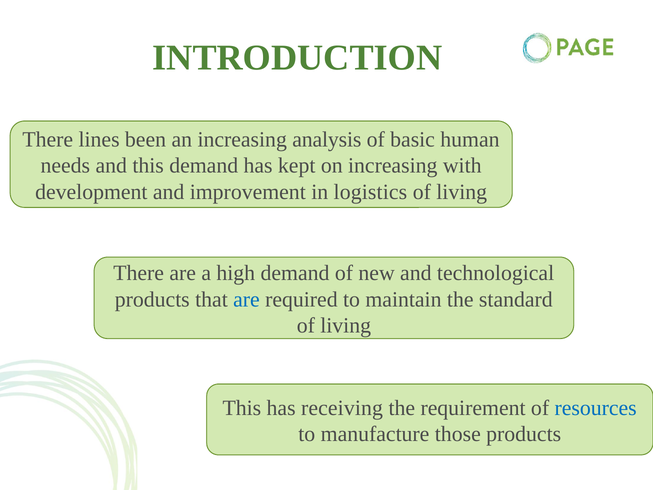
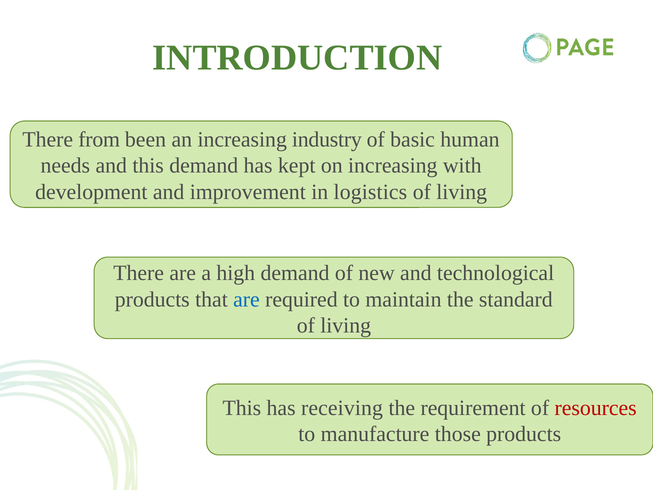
lines: lines -> from
analysis: analysis -> industry
resources colour: blue -> red
